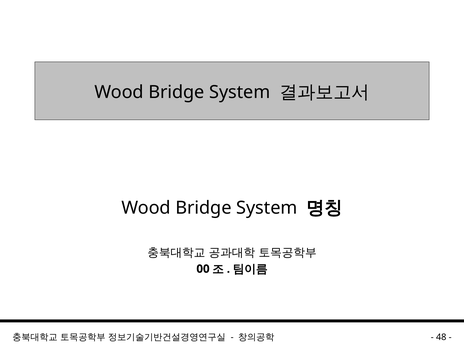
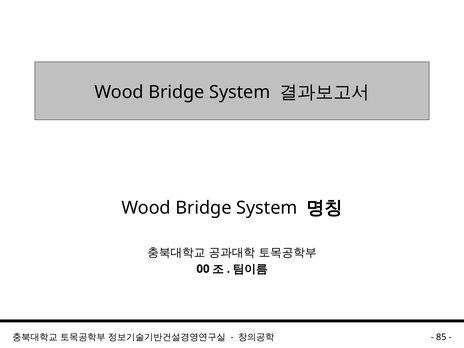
48: 48 -> 85
